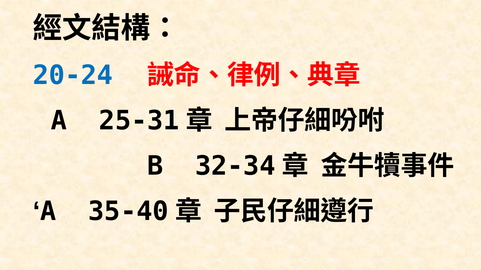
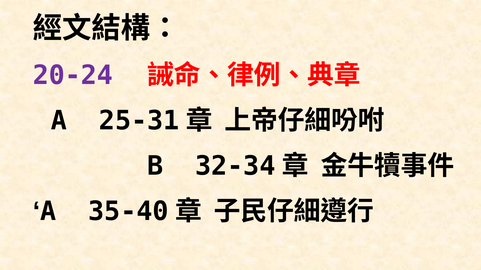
20-24 colour: blue -> purple
